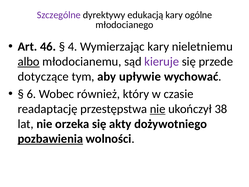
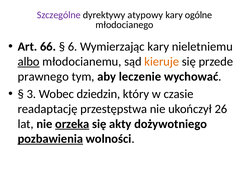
edukacją: edukacją -> atypowy
46: 46 -> 66
4: 4 -> 6
kieruje colour: purple -> orange
dotyczące: dotyczące -> prawnego
upływie: upływie -> leczenie
6: 6 -> 3
również: również -> dziedzin
nie at (158, 109) underline: present -> none
38: 38 -> 26
orzeka underline: none -> present
